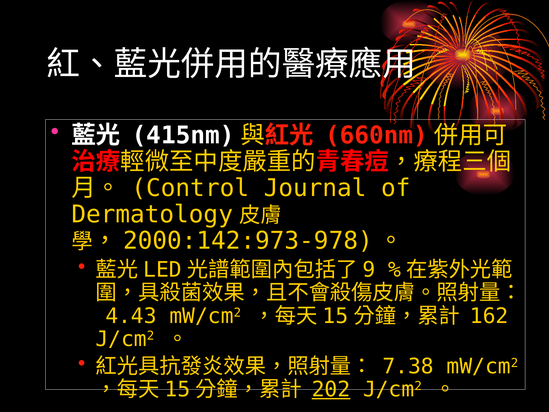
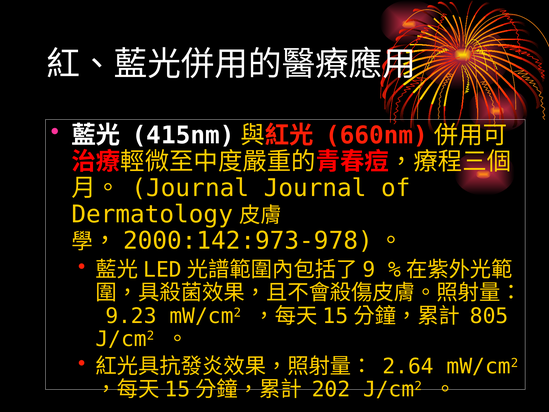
Control at (190, 188): Control -> Journal
4.43: 4.43 -> 9.23
162: 162 -> 805
7.38: 7.38 -> 2.64
202 underline: present -> none
